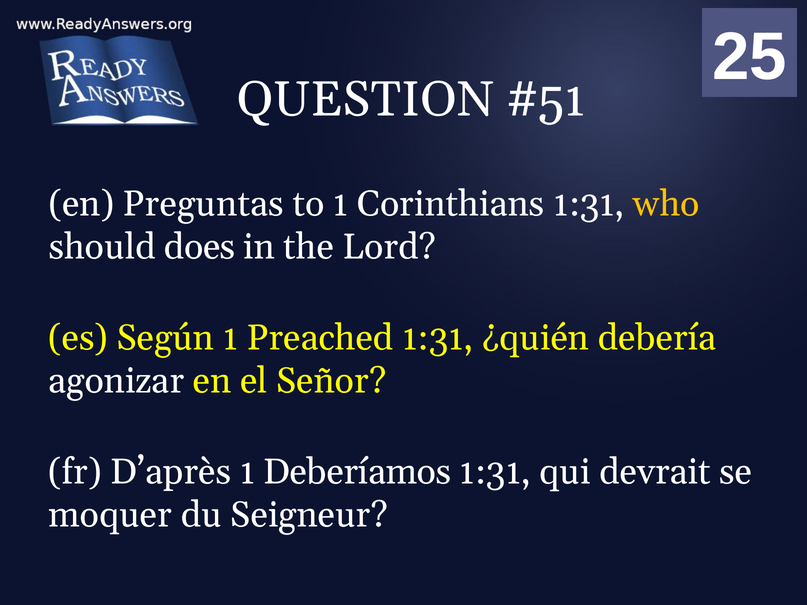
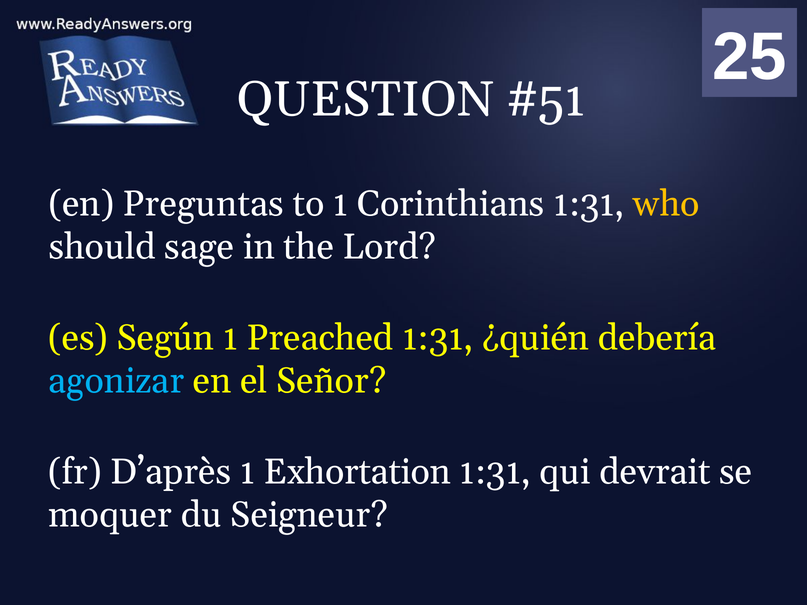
does: does -> sage
agonizar colour: white -> light blue
Deberíamos: Deberíamos -> Exhortation
